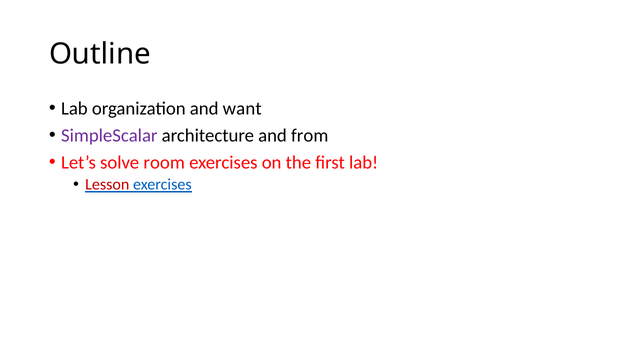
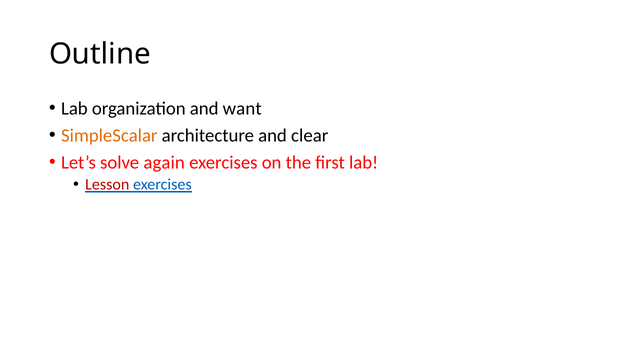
SimpleScalar colour: purple -> orange
from: from -> clear
room: room -> again
